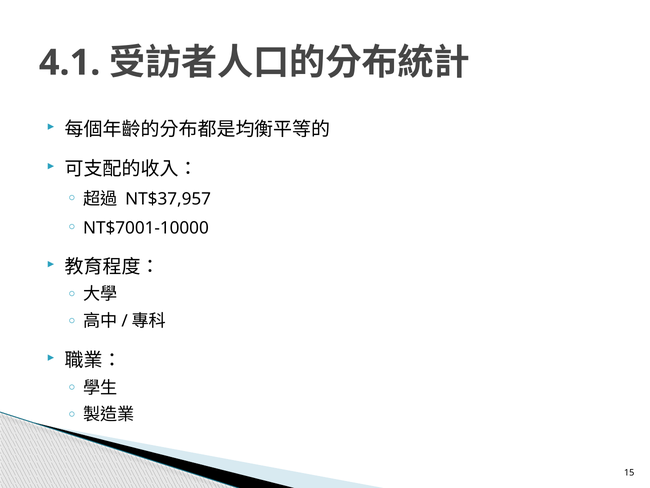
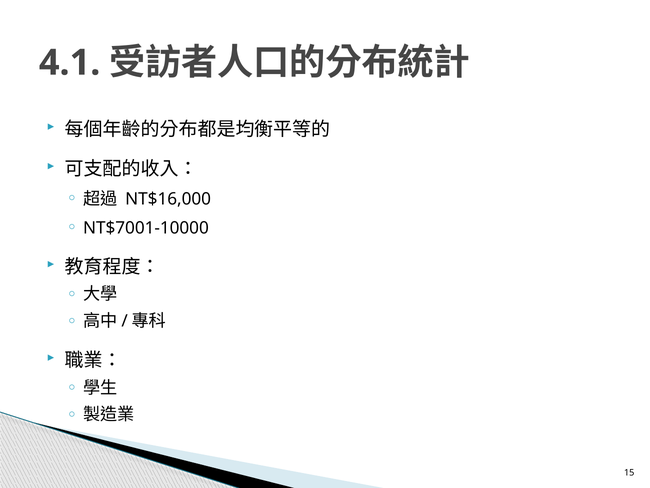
NT$37,957: NT$37,957 -> NT$16,000
